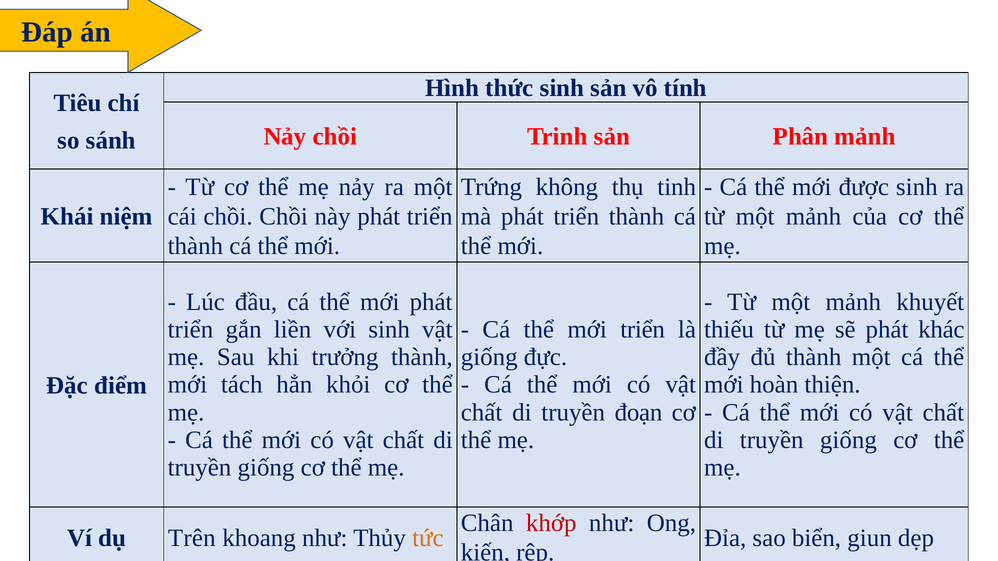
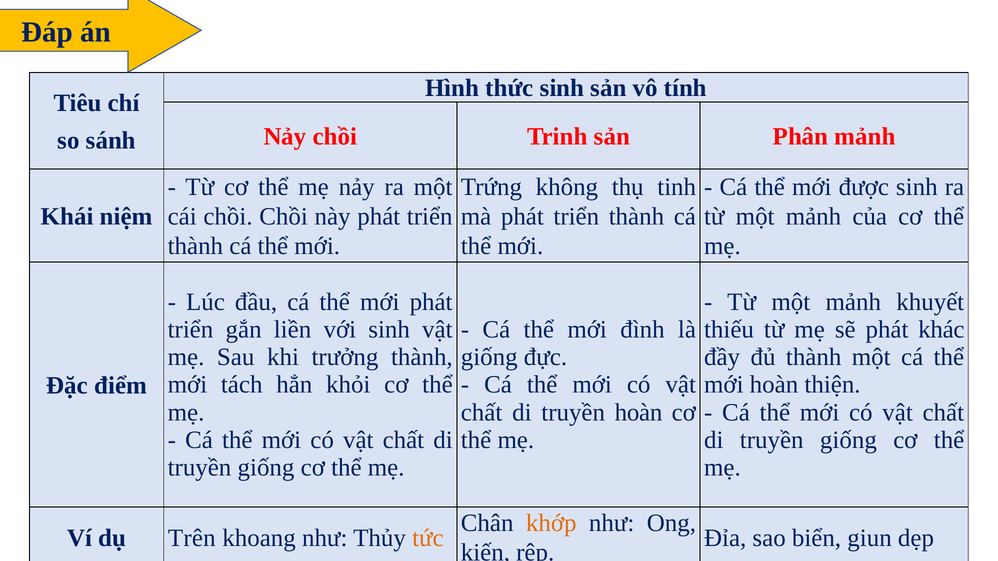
mới triển: triển -> đình
truyền đoạn: đoạn -> hoàn
khớp colour: red -> orange
